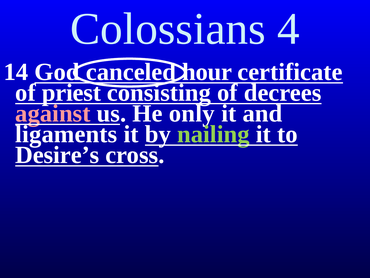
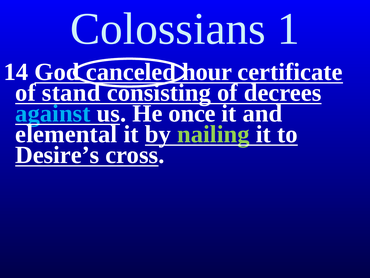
4: 4 -> 1
priest: priest -> stand
against colour: pink -> light blue
only: only -> once
ligaments: ligaments -> elemental
